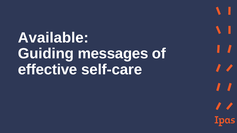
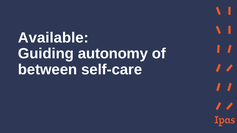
messages: messages -> autonomy
effective: effective -> between
